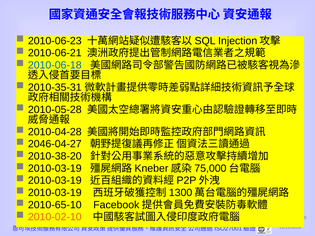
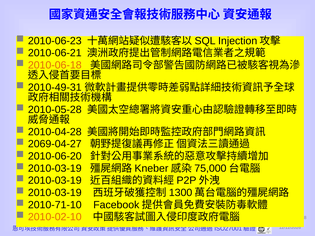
2010-06-18 colour: blue -> orange
2010-35-31: 2010-35-31 -> 2010-49-31
2046-04-27: 2046-04-27 -> 2069-04-27
2010-38-20: 2010-38-20 -> 2010-06-20
2010-65-10: 2010-65-10 -> 2010-71-10
